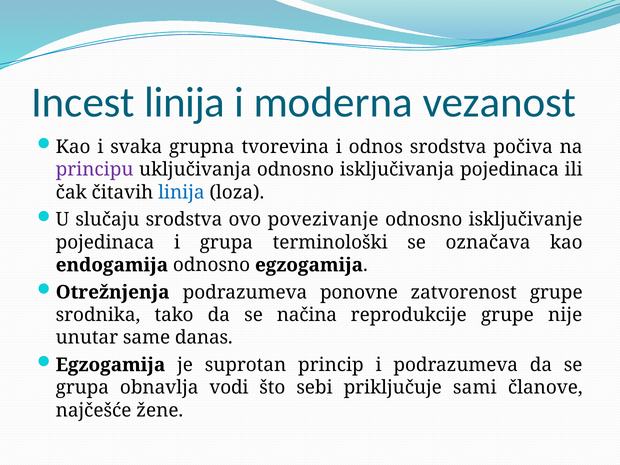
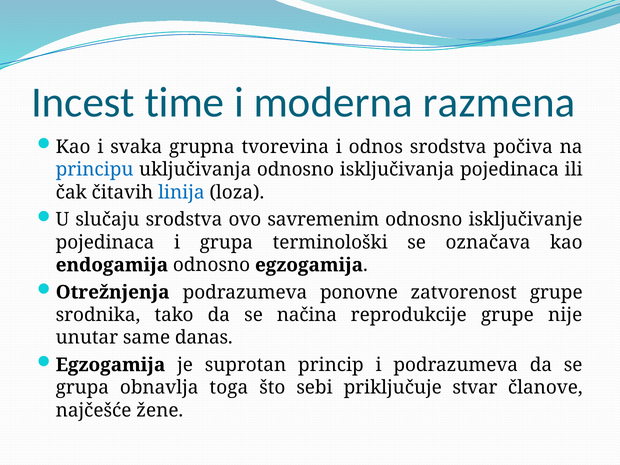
Incest linija: linija -> time
vezanost: vezanost -> razmena
principu colour: purple -> blue
povezivanje: povezivanje -> savremenim
vodi: vodi -> toga
sami: sami -> stvar
